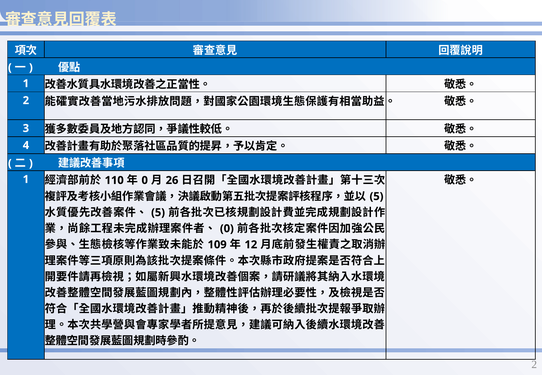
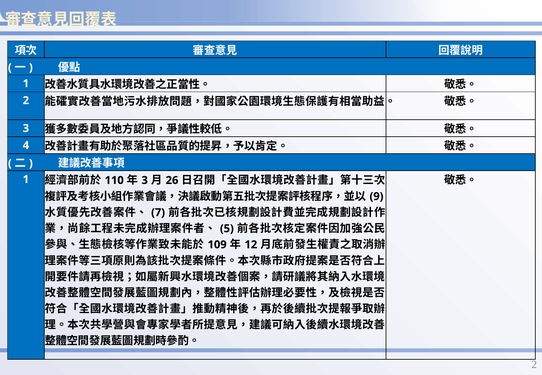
0 at (145, 180): 0 -> 3
5 at (377, 197): 5 -> 9
5 at (158, 213): 5 -> 7
0 at (227, 229): 0 -> 5
